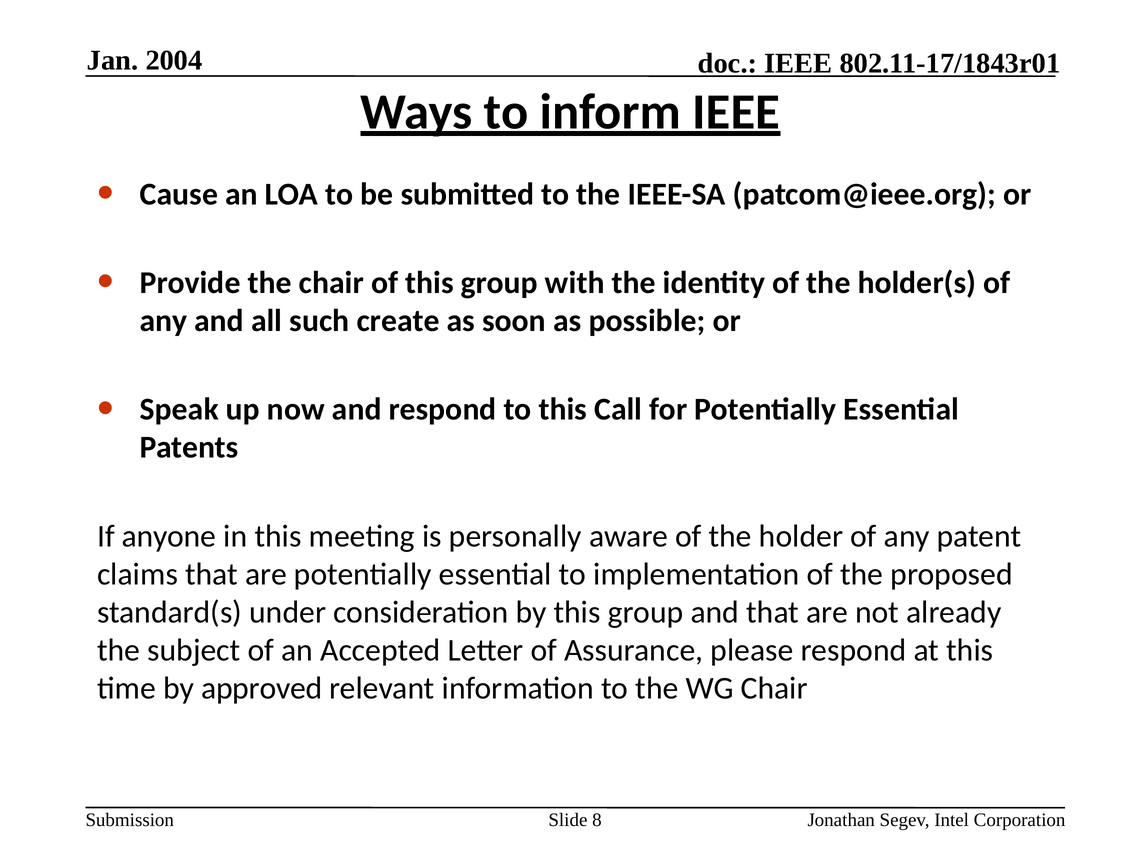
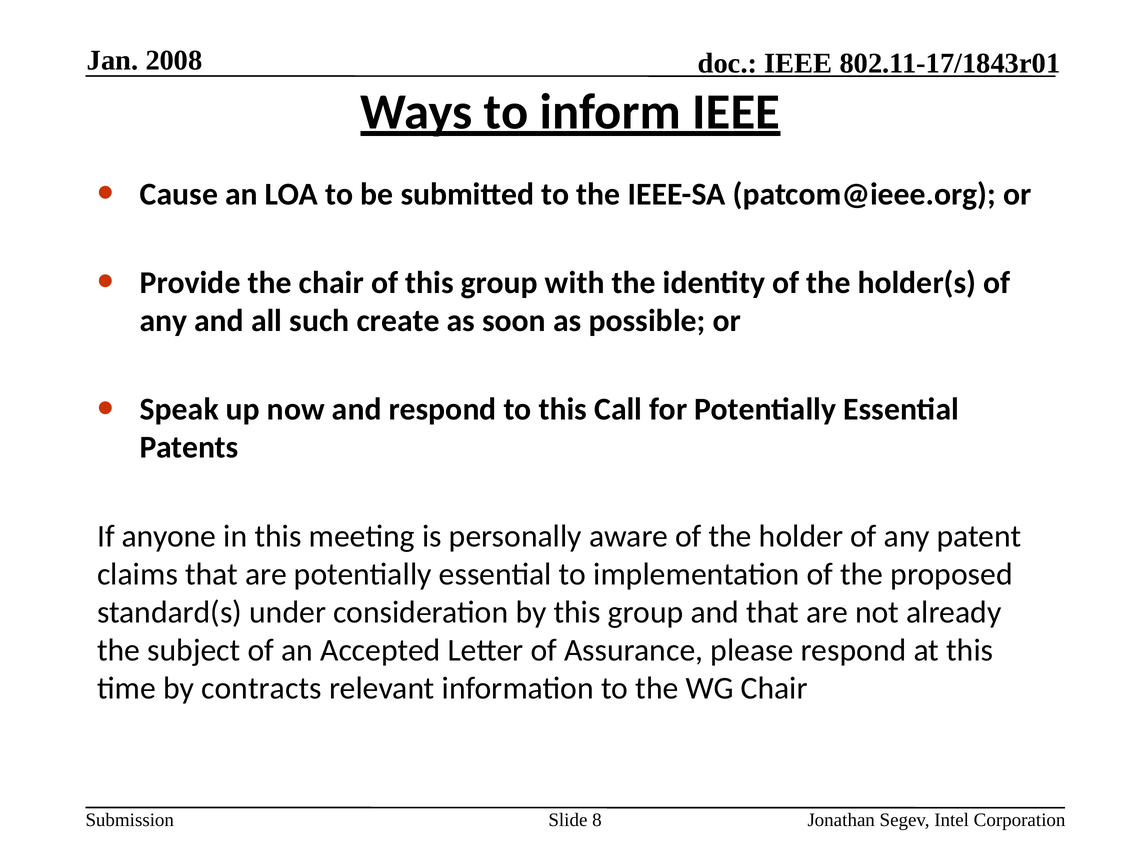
2004: 2004 -> 2008
approved: approved -> contracts
